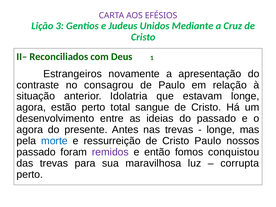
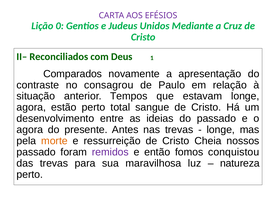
3: 3 -> 0
Estrangeiros: Estrangeiros -> Comparados
Idolatria: Idolatria -> Tempos
morte colour: blue -> orange
Cristo Paulo: Paulo -> Cheia
corrupta: corrupta -> natureza
